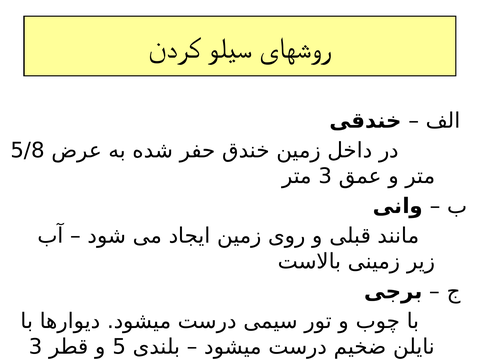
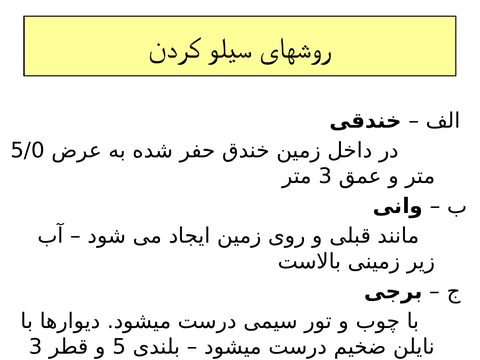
5/8: 5/8 -> 5/0
